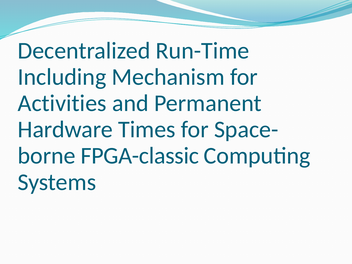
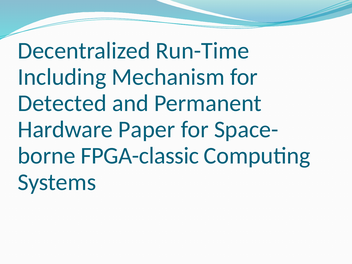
Activities: Activities -> Detected
Times: Times -> Paper
